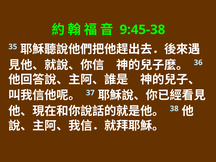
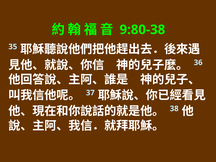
9:45-38: 9:45-38 -> 9:80-38
